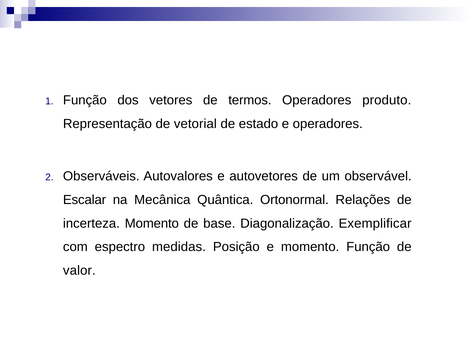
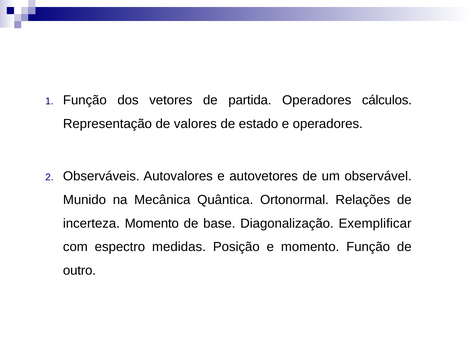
termos: termos -> partida
produto: produto -> cálculos
vetorial: vetorial -> valores
Escalar: Escalar -> Munido
valor: valor -> outro
